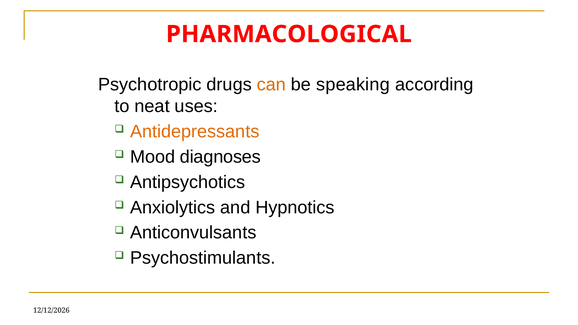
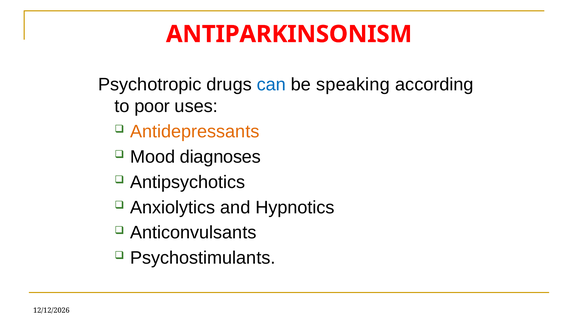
PHARMACOLOGICAL: PHARMACOLOGICAL -> ANTIPARKINSONISM
can colour: orange -> blue
neat: neat -> poor
